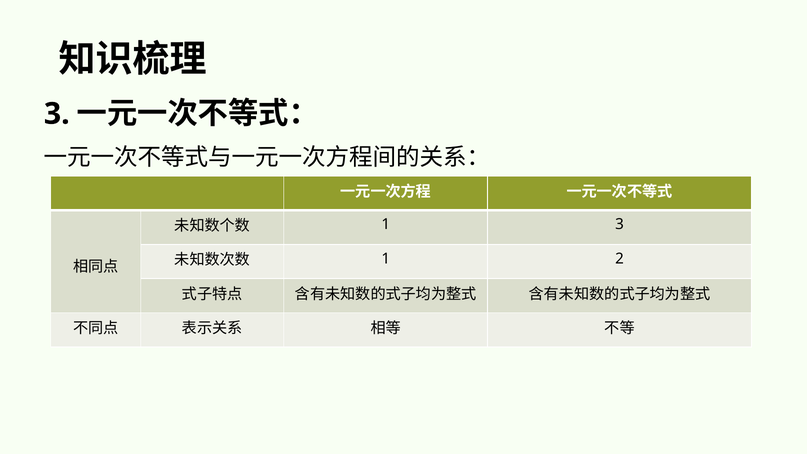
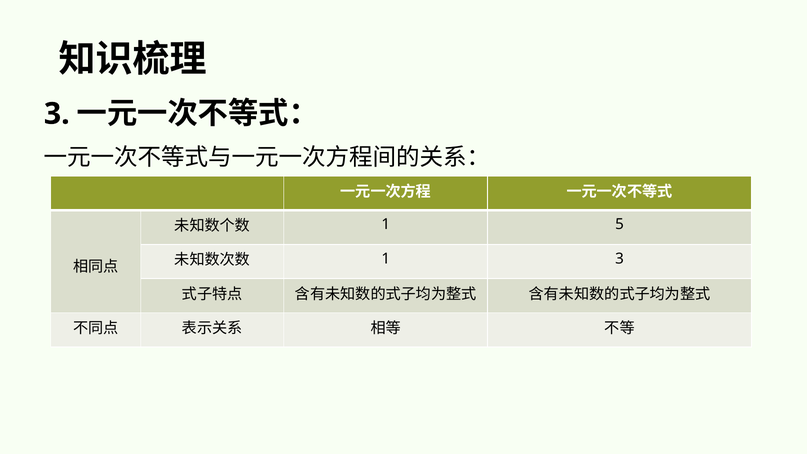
1 3: 3 -> 5
1 2: 2 -> 3
